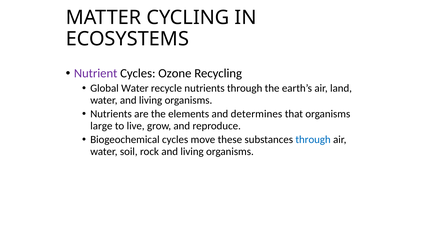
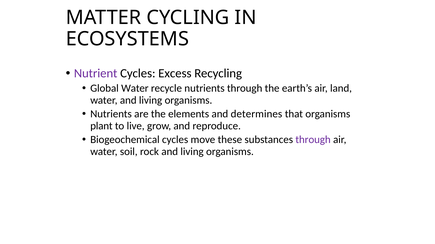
Ozone: Ozone -> Excess
large: large -> plant
through at (313, 140) colour: blue -> purple
